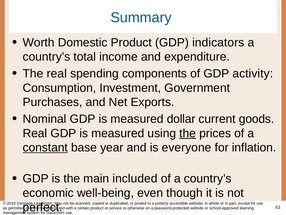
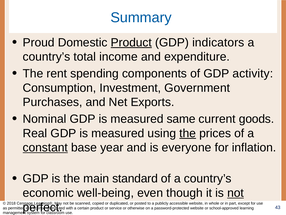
Worth: Worth -> Proud
Product at (131, 42) underline: none -> present
The real: real -> rent
dollar: dollar -> same
included: included -> standard
not at (236, 193) underline: none -> present
